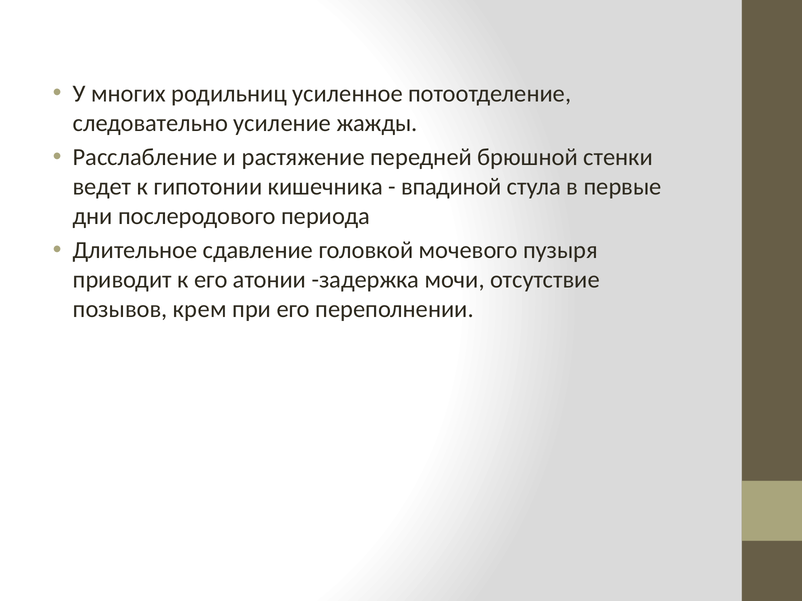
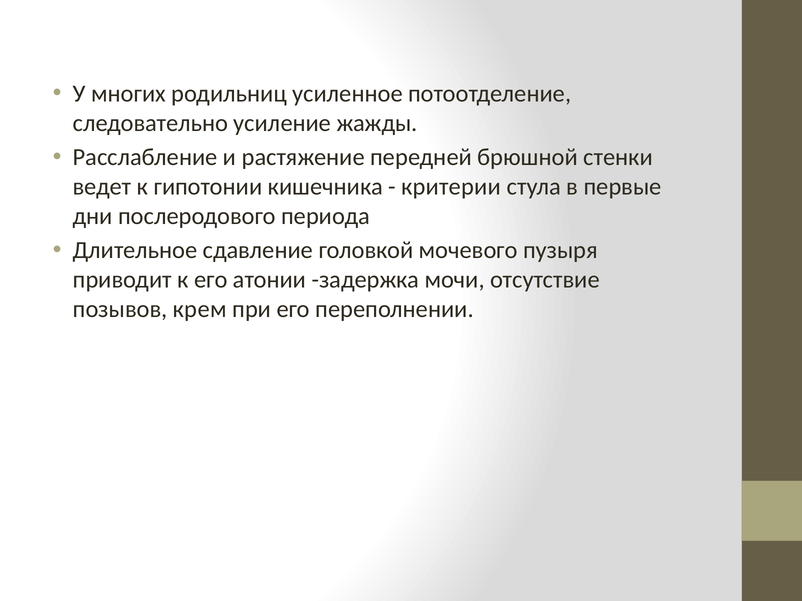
впадиной: впадиной -> критерии
